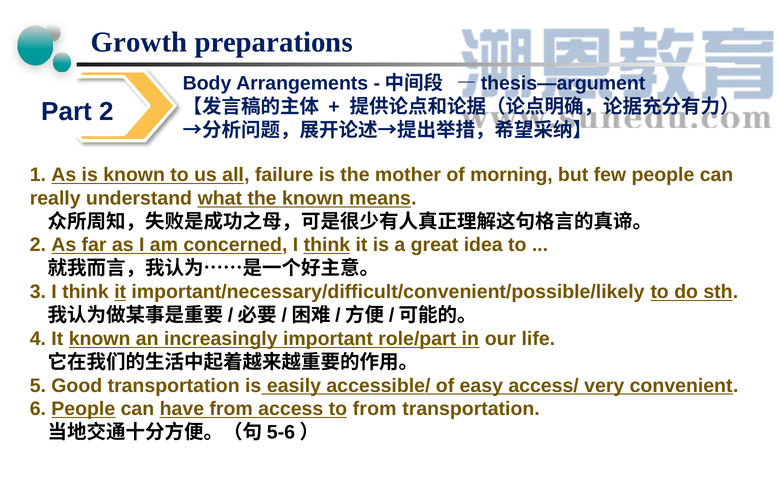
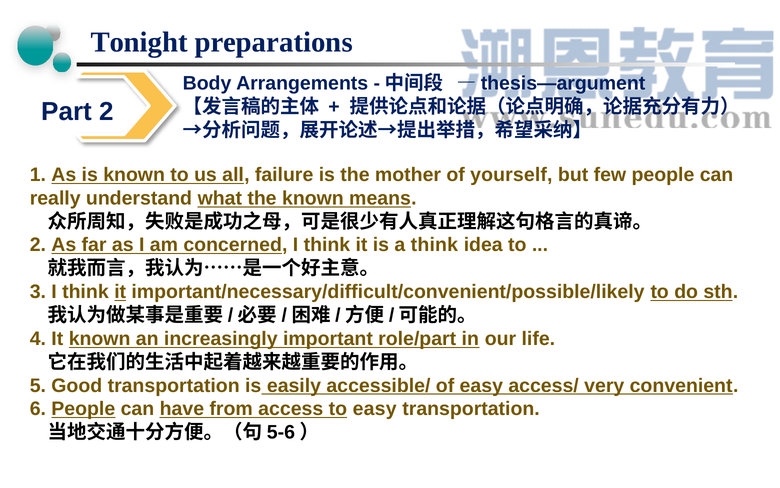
Growth: Growth -> Tonight
morning: morning -> yourself
think at (327, 245) underline: present -> none
a great: great -> think
to from: from -> easy
